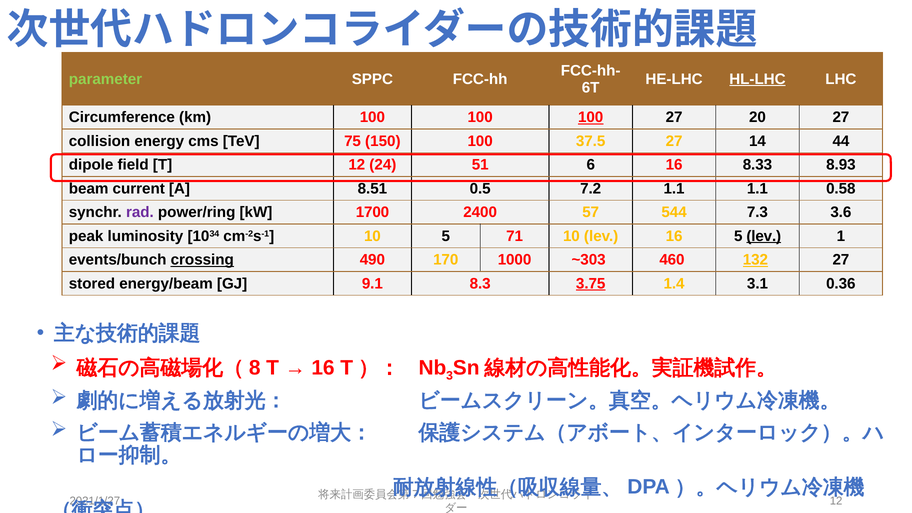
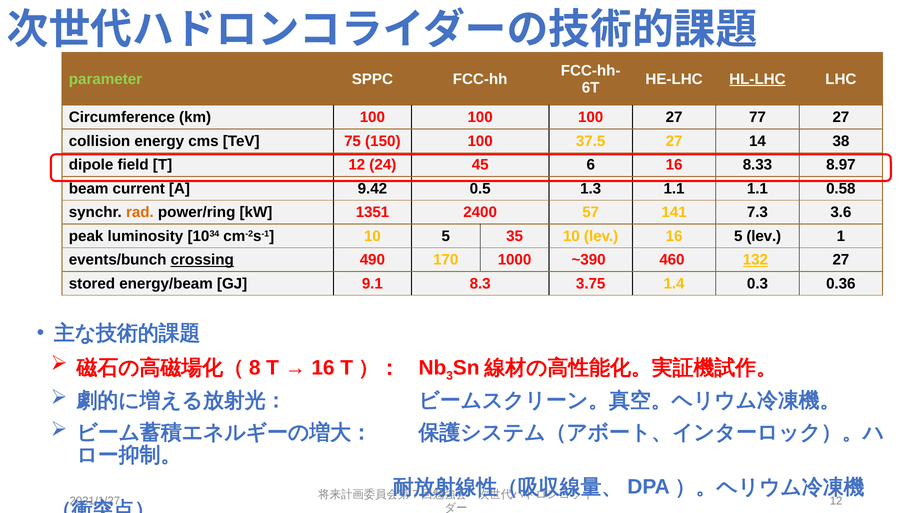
100 at (591, 117) underline: present -> none
20: 20 -> 77
44: 44 -> 38
51: 51 -> 45
8.93: 8.93 -> 8.97
8.51: 8.51 -> 9.42
7.2: 7.2 -> 1.3
rad colour: purple -> orange
1700: 1700 -> 1351
544: 544 -> 141
71: 71 -> 35
lev at (764, 236) underline: present -> none
~303: ~303 -> ~390
3.75 underline: present -> none
3.1: 3.1 -> 0.3
